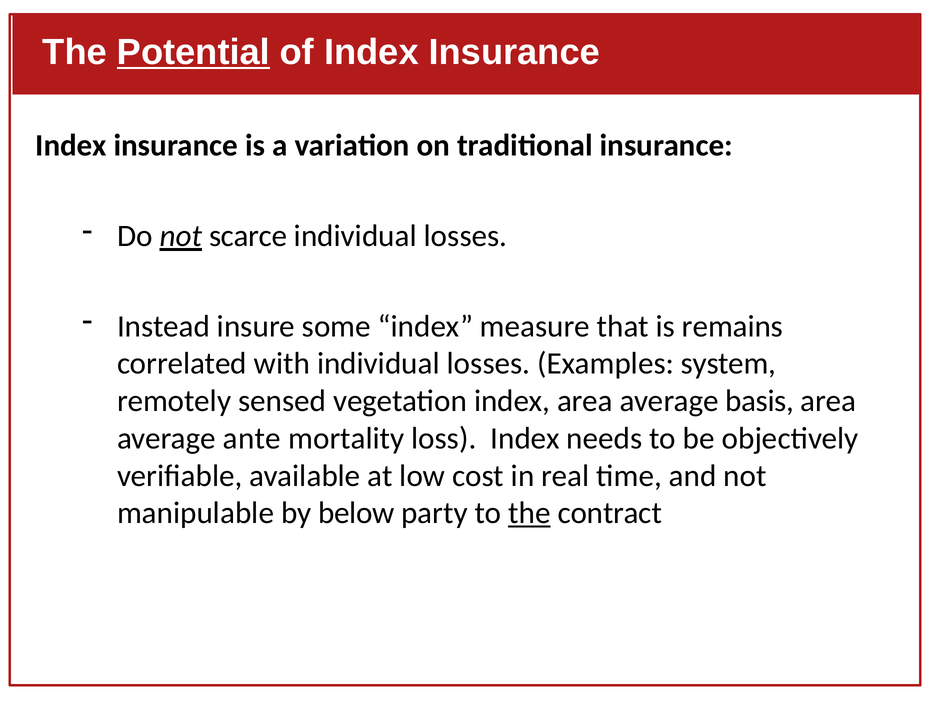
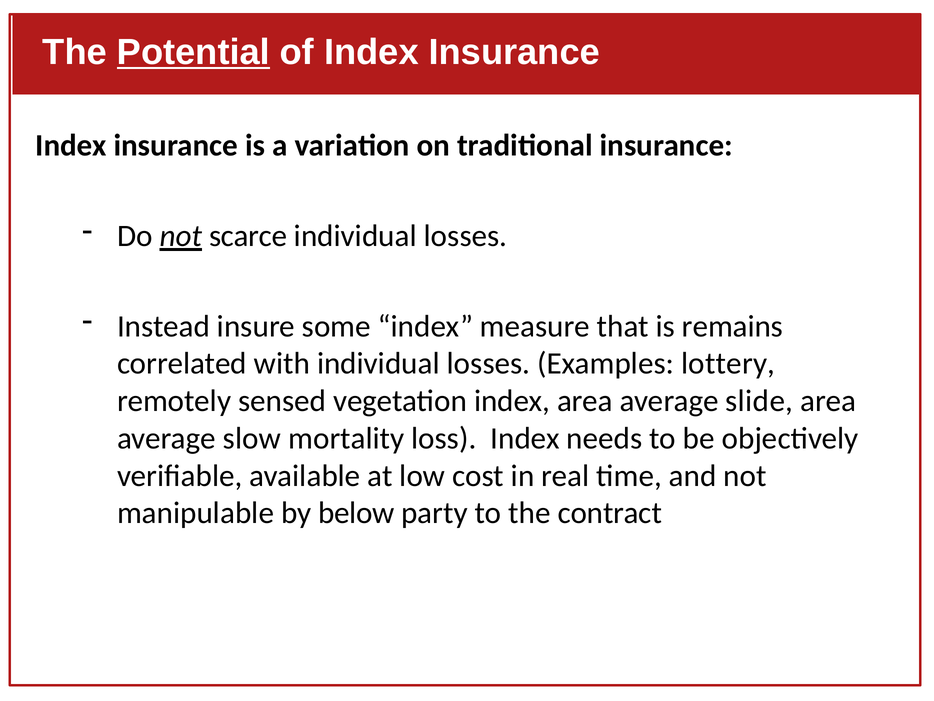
system: system -> lottery
basis: basis -> slide
ante: ante -> slow
the at (529, 513) underline: present -> none
